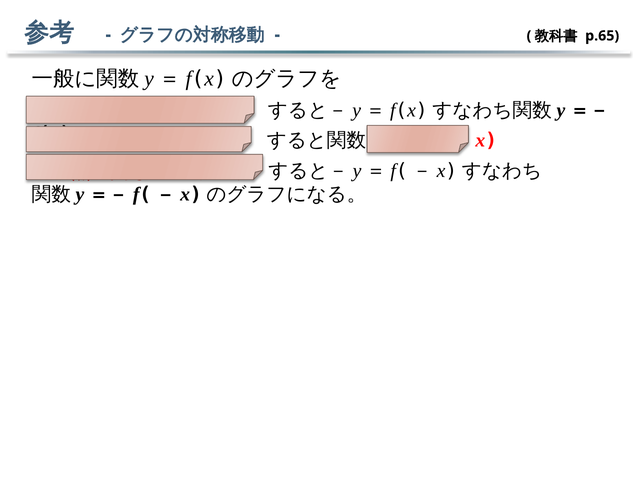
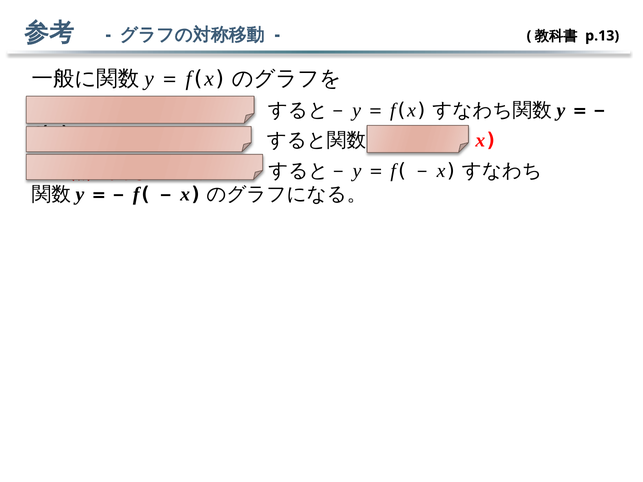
p.65: p.65 -> p.13
